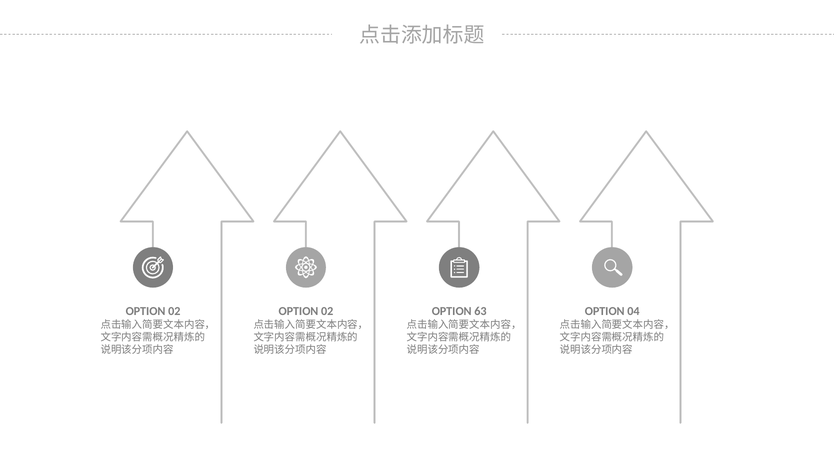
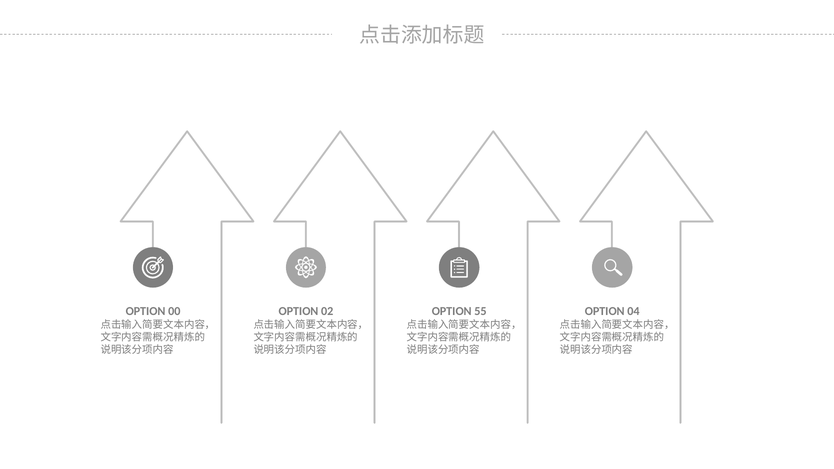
02 at (174, 311): 02 -> 00
63: 63 -> 55
